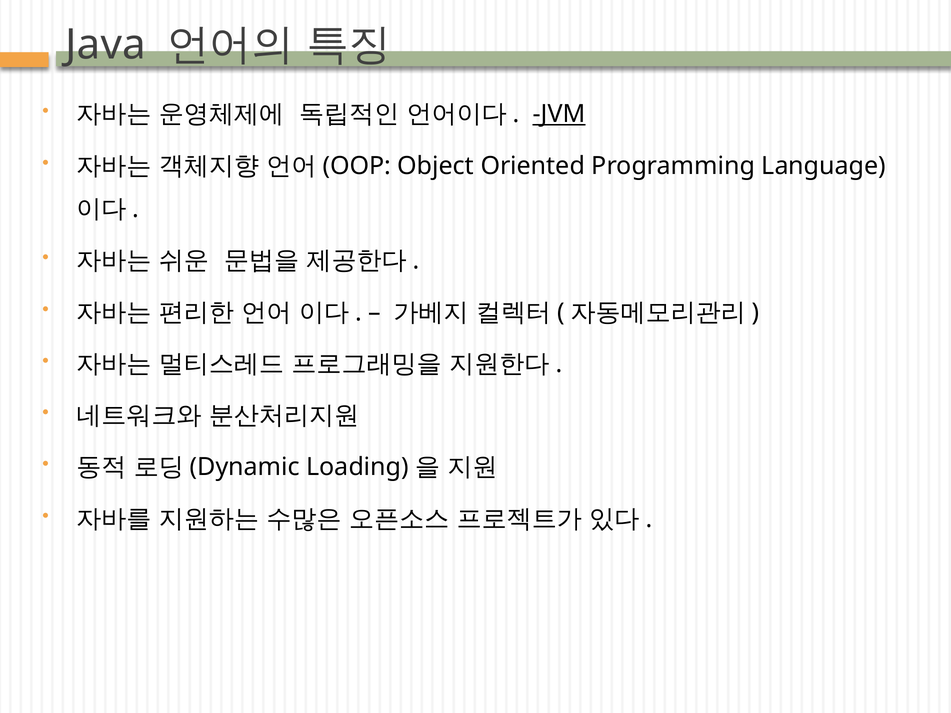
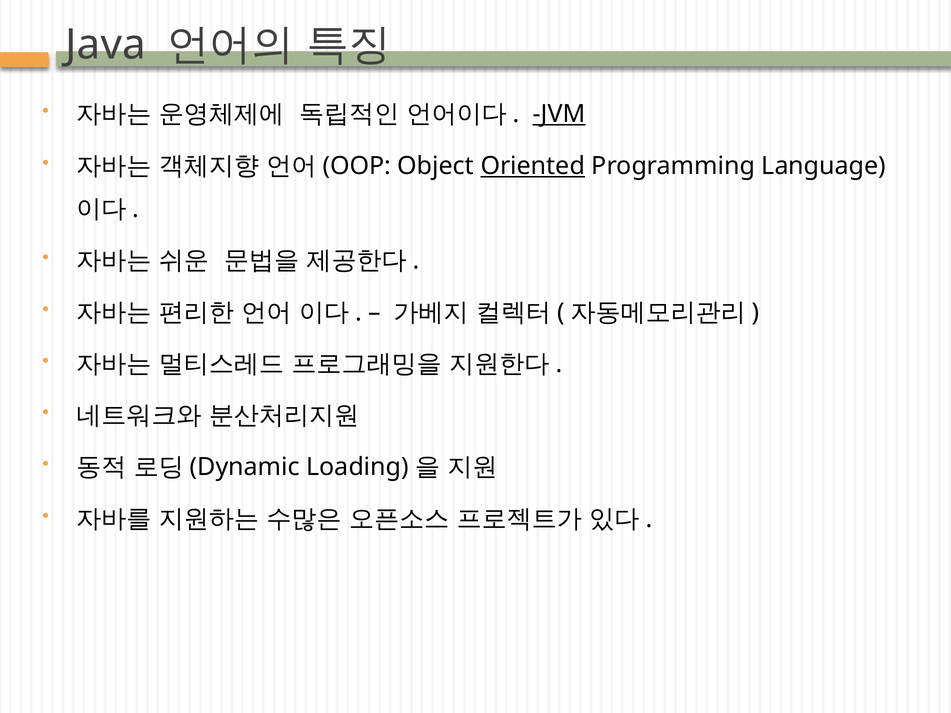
Oriented underline: none -> present
